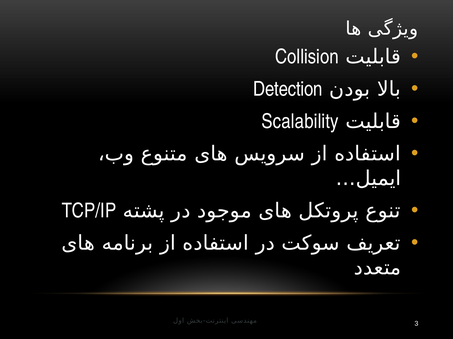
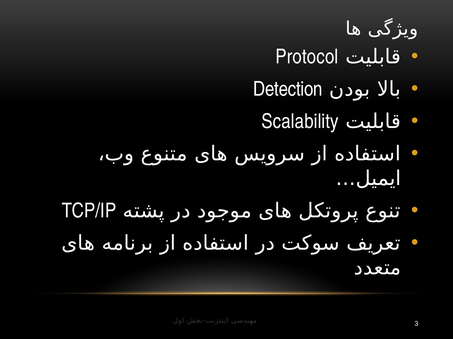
Collision: Collision -> Protocol
